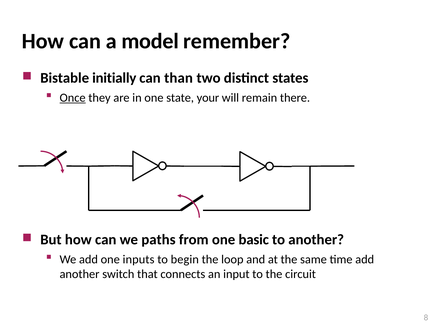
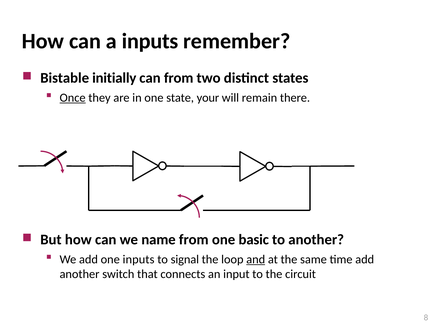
a model: model -> inputs
can than: than -> from
paths: paths -> name
begin: begin -> signal
and underline: none -> present
